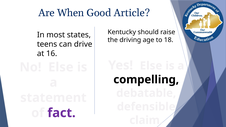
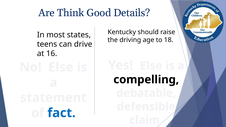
When: When -> Think
Article: Article -> Details
fact colour: purple -> blue
